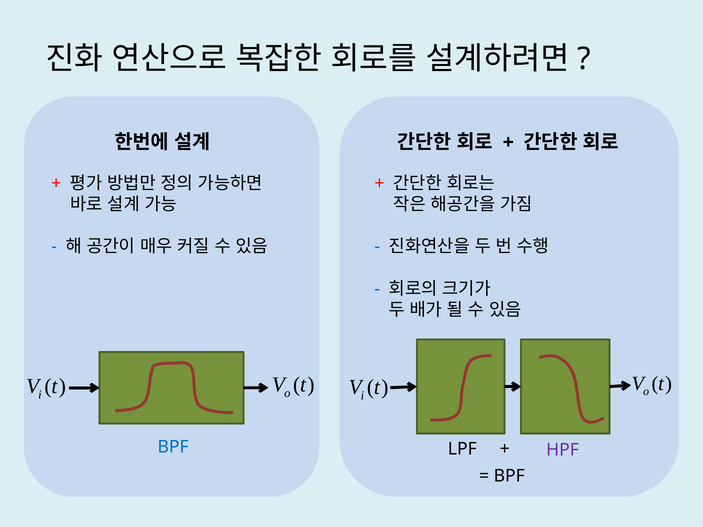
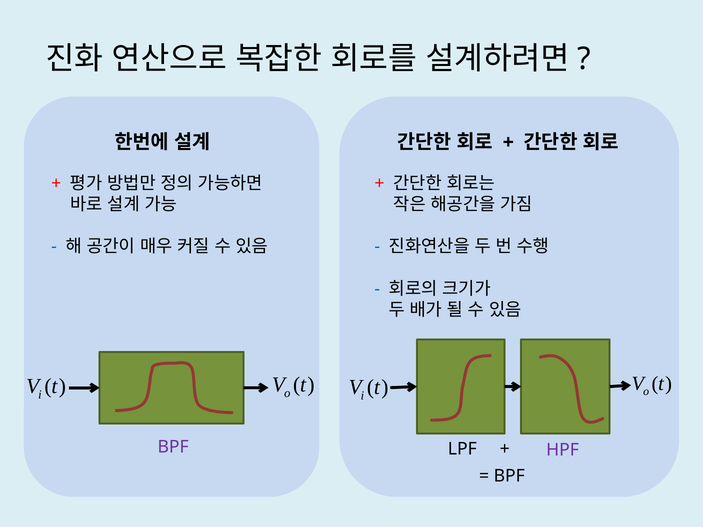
BPF at (173, 447) colour: blue -> purple
